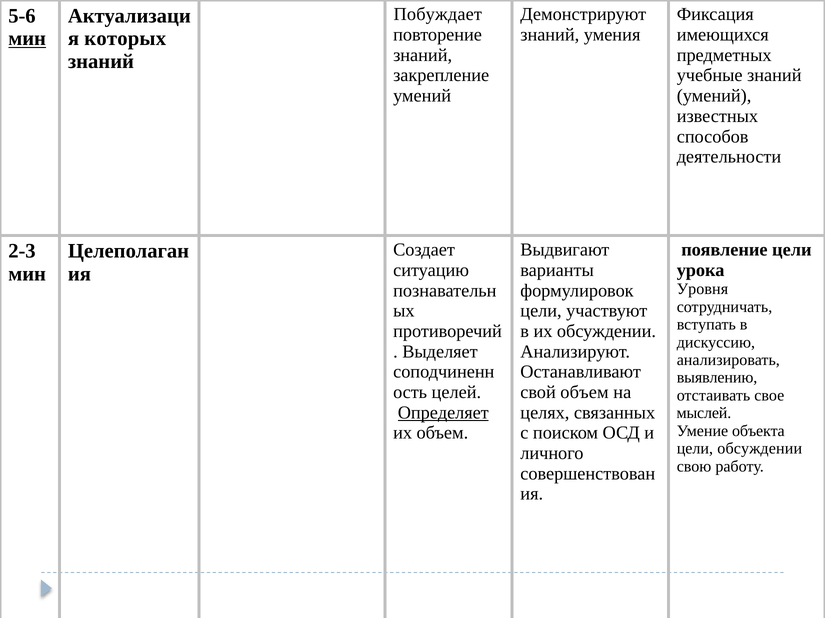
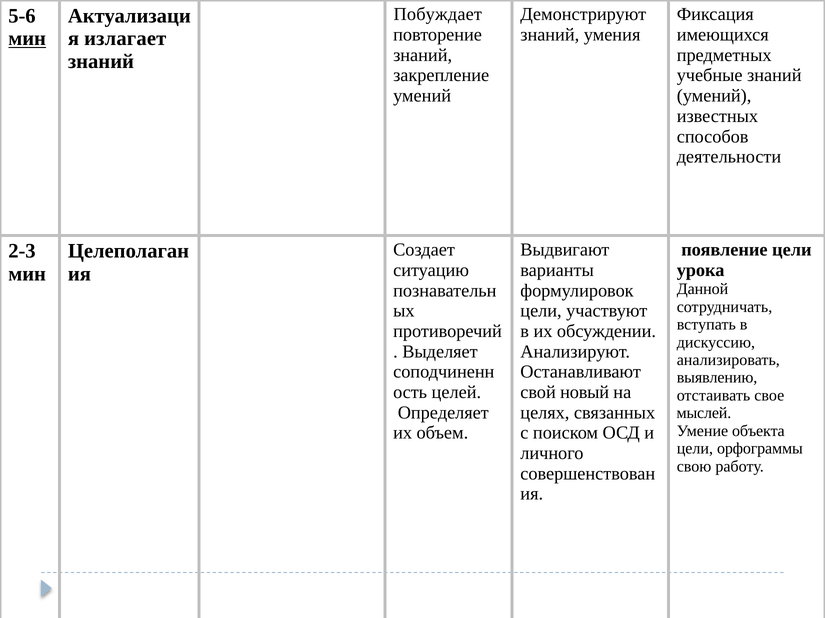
которых: которых -> излагает
Уровня: Уровня -> Данной
свой объем: объем -> новый
Определяет underline: present -> none
цели обсуждении: обсуждении -> орфограммы
